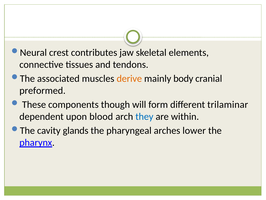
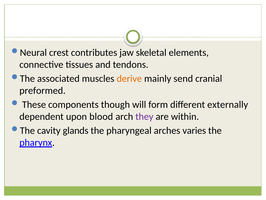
body: body -> send
trilaminar: trilaminar -> externally
they colour: blue -> purple
lower: lower -> varies
